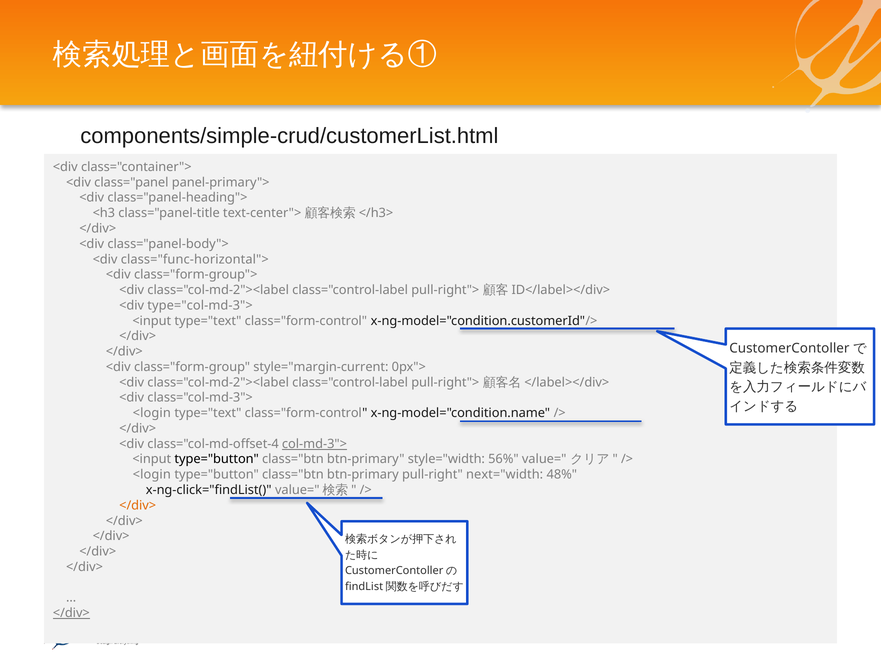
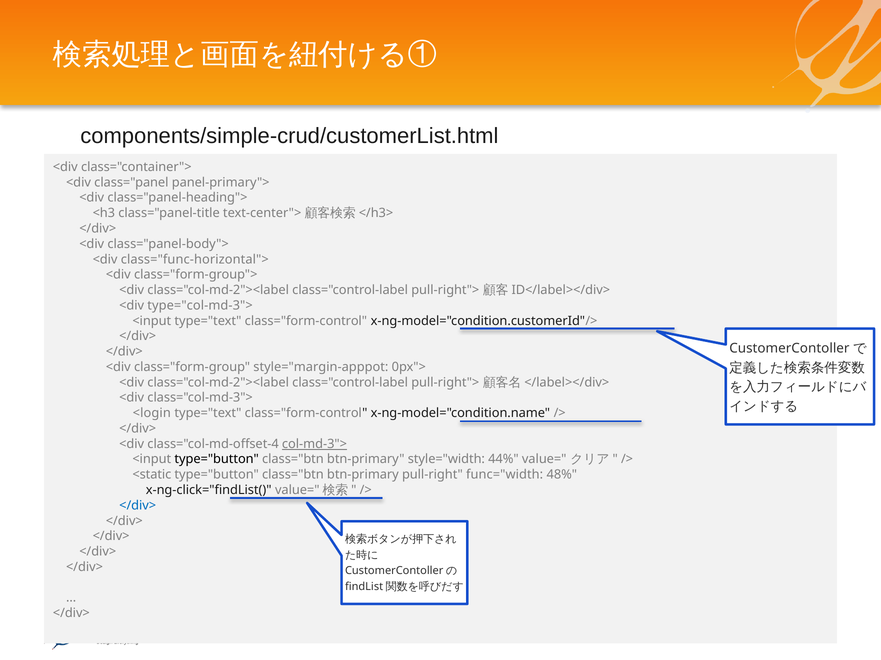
style="margin-current: style="margin-current -> style="margin-apppot
56%: 56% -> 44%
<login at (152, 475): <login -> <static
next="width: next="width -> func="width
</div> at (138, 506) colour: orange -> blue
</div> at (71, 614) underline: present -> none
